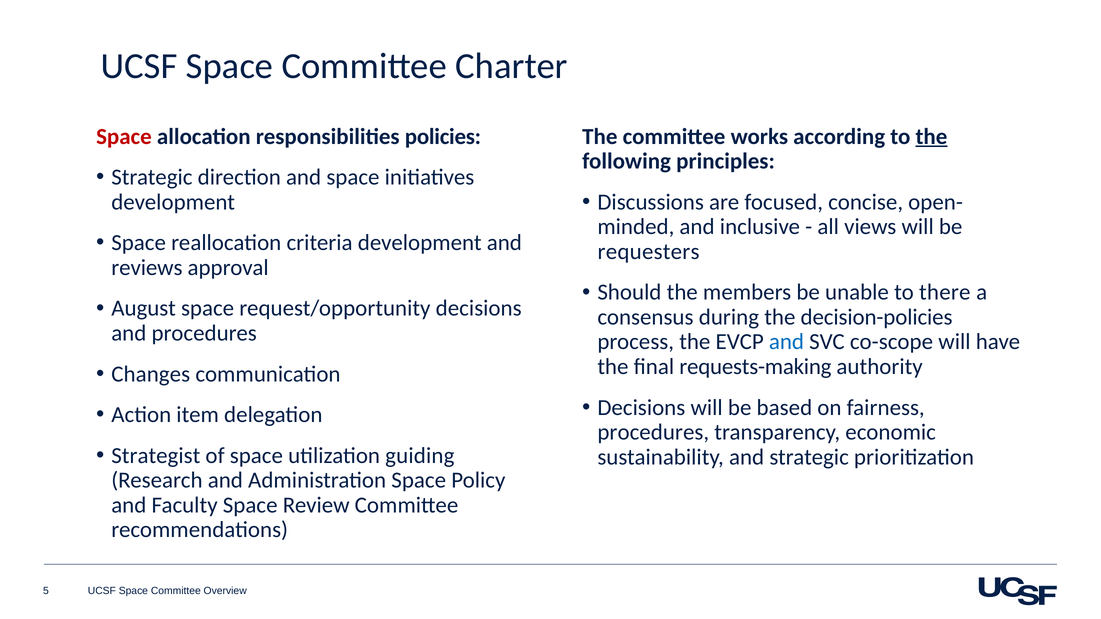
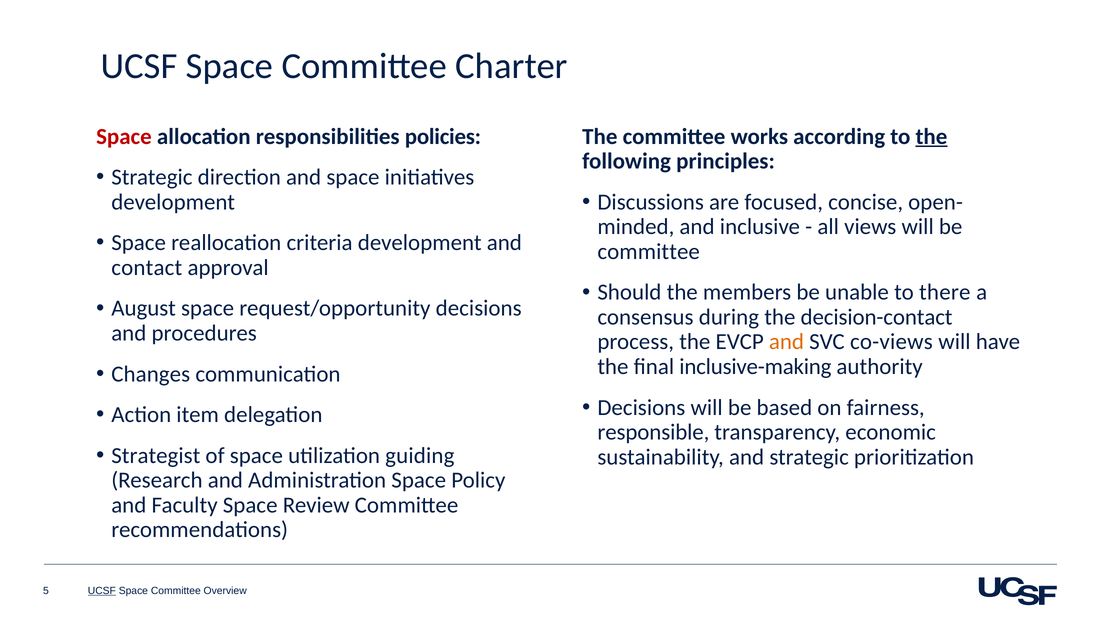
requesters at (649, 252): requesters -> committee
reviews: reviews -> contact
decision-policies: decision-policies -> decision-contact
and at (786, 342) colour: blue -> orange
co-scope: co-scope -> co-views
requests-making: requests-making -> inclusive-making
procedures at (653, 432): procedures -> responsible
UCSF at (102, 591) underline: none -> present
